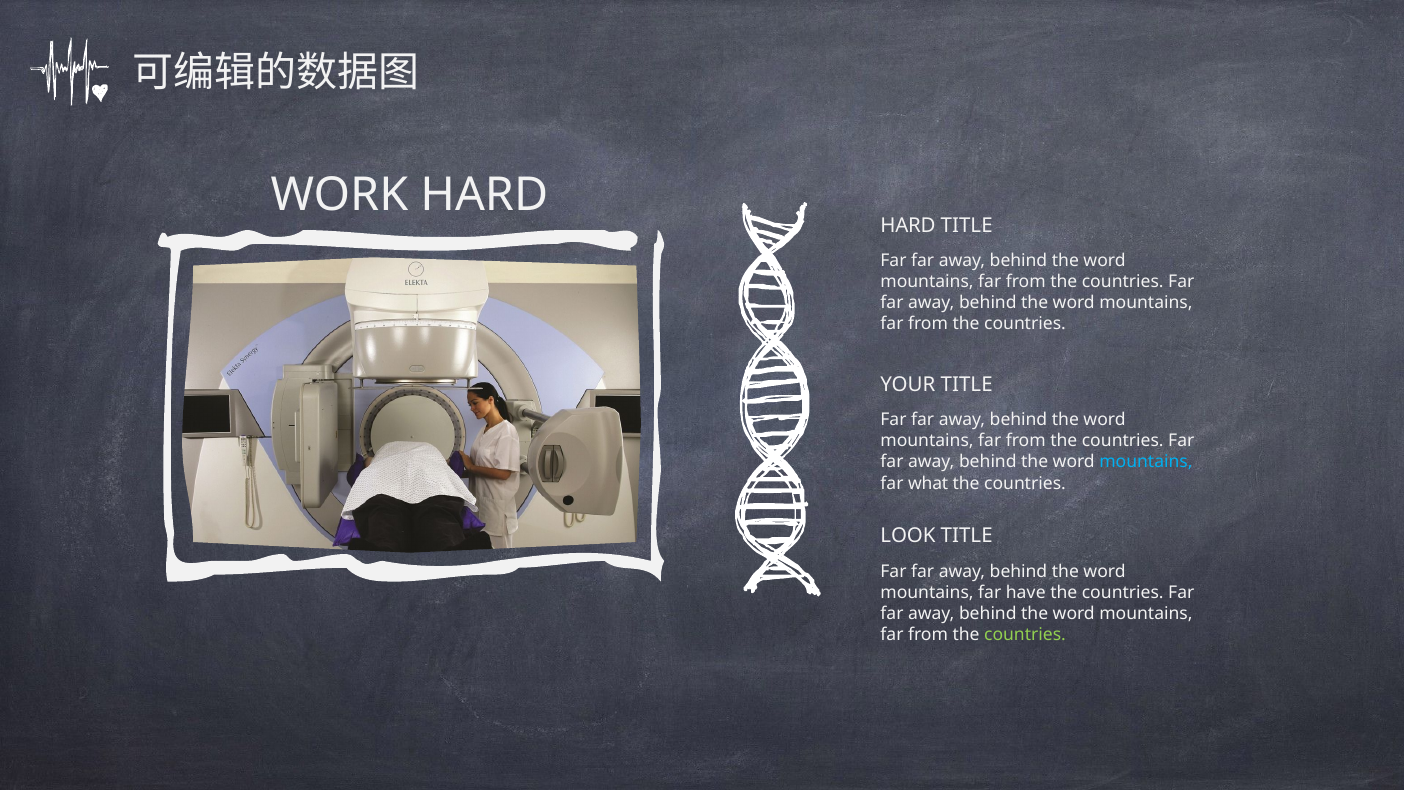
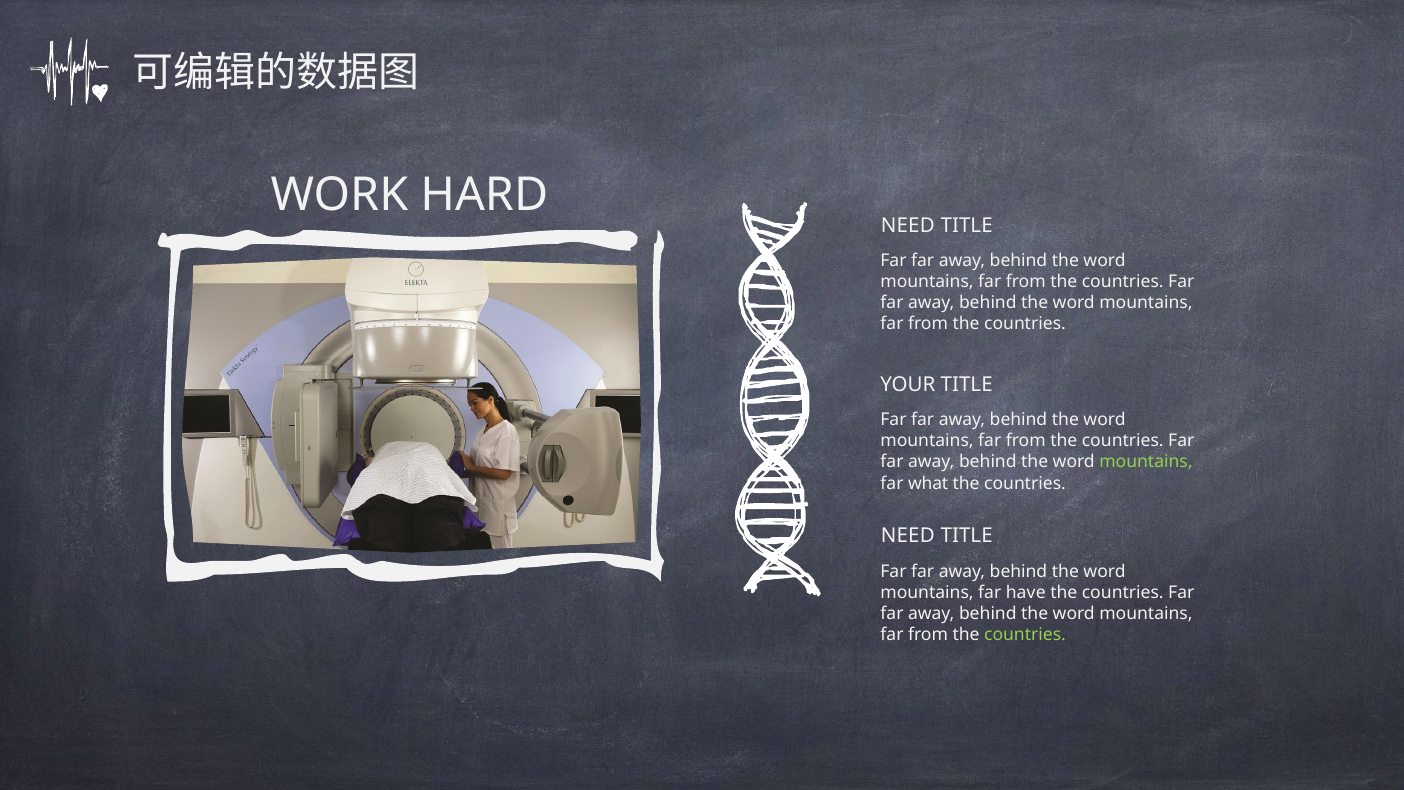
HARD at (908, 225): HARD -> NEED
mountains at (1146, 462) colour: light blue -> light green
LOOK at (908, 536): LOOK -> NEED
